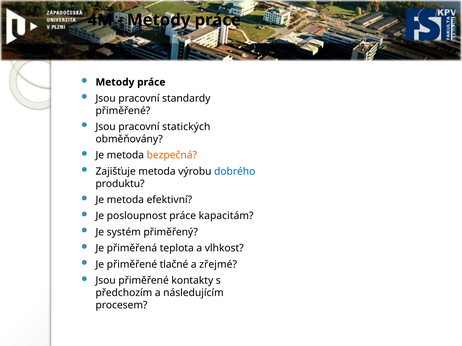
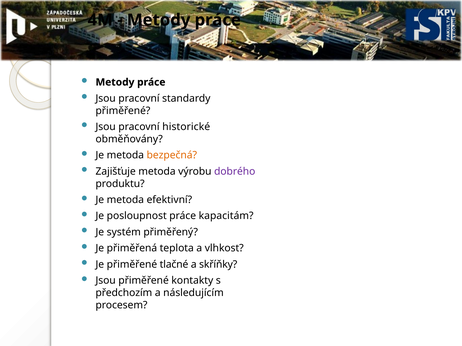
statických: statických -> historické
dobrého colour: blue -> purple
zřejmé: zřejmé -> skříňky
